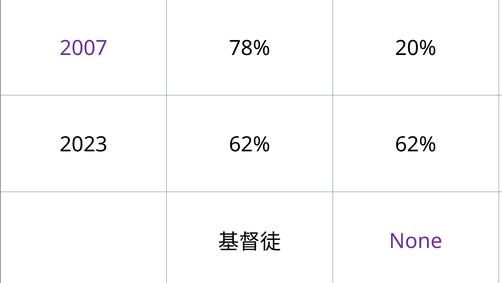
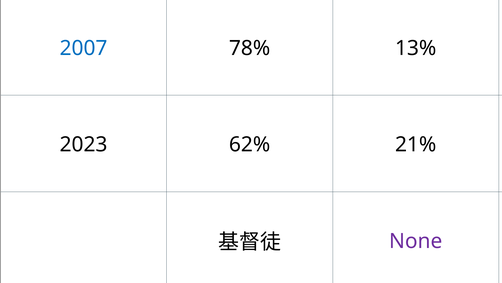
2007 colour: purple -> blue
20%: 20% -> 13%
62% 62%: 62% -> 21%
